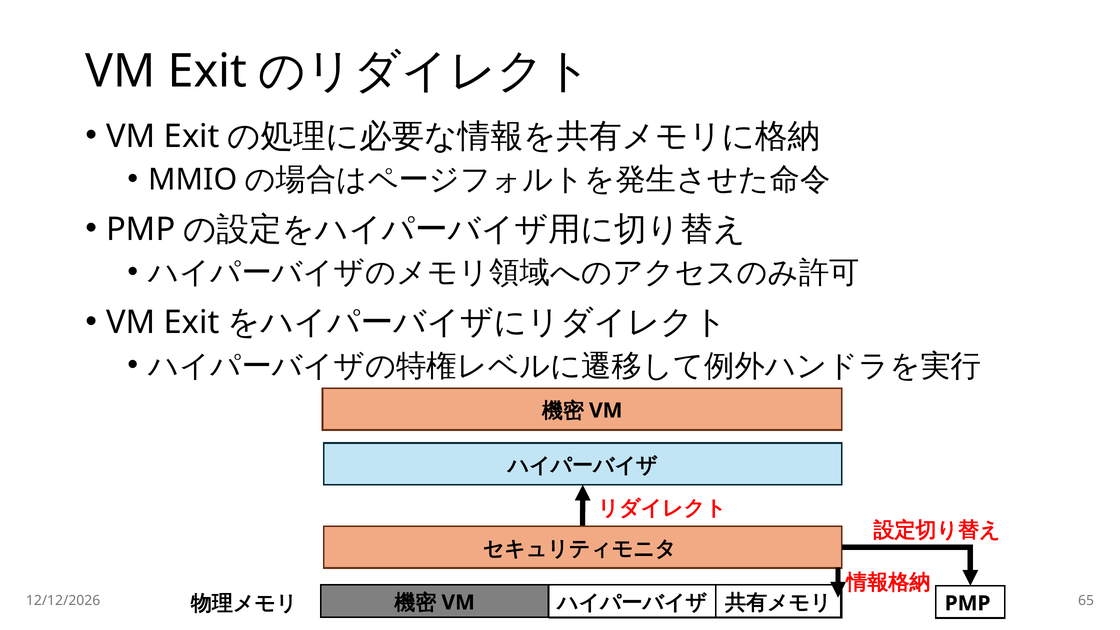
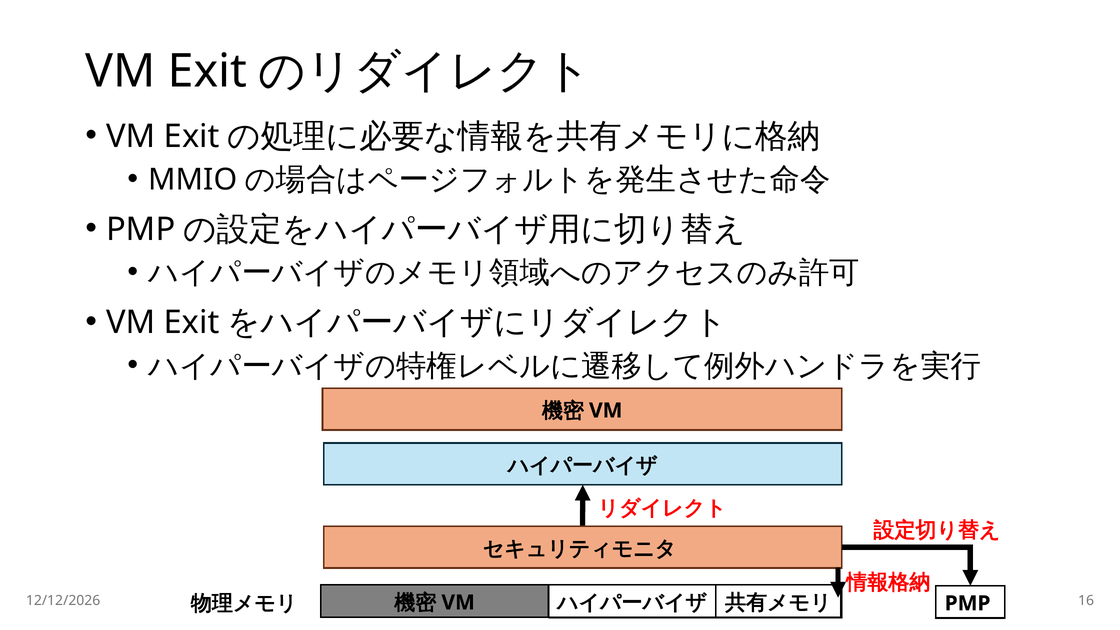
65: 65 -> 16
